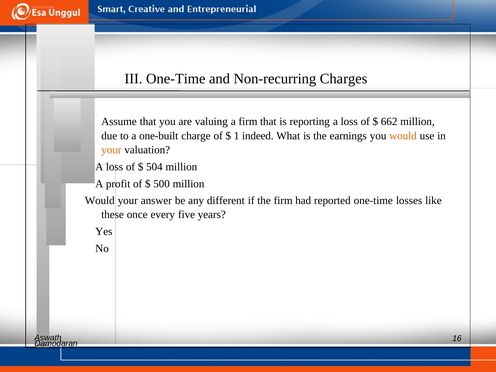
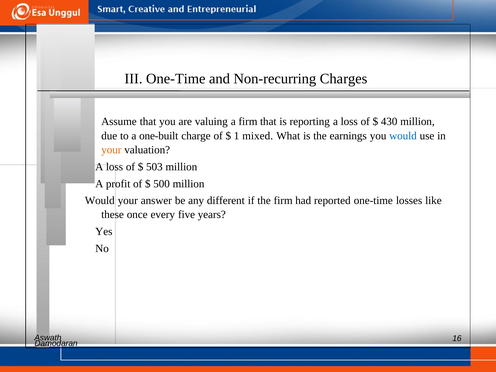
662: 662 -> 430
indeed: indeed -> mixed
would at (403, 136) colour: orange -> blue
504: 504 -> 503
